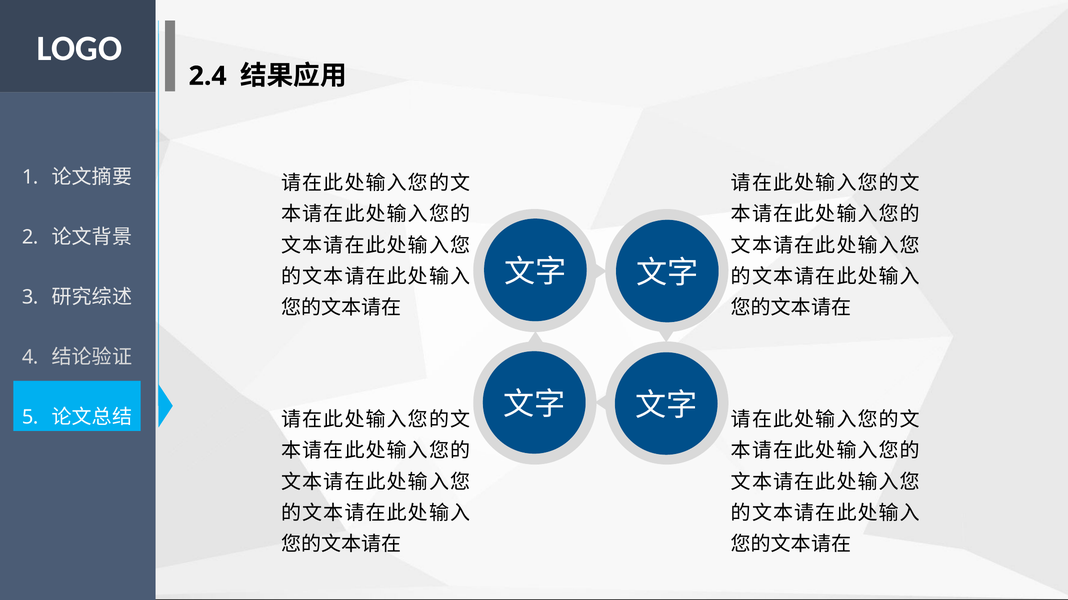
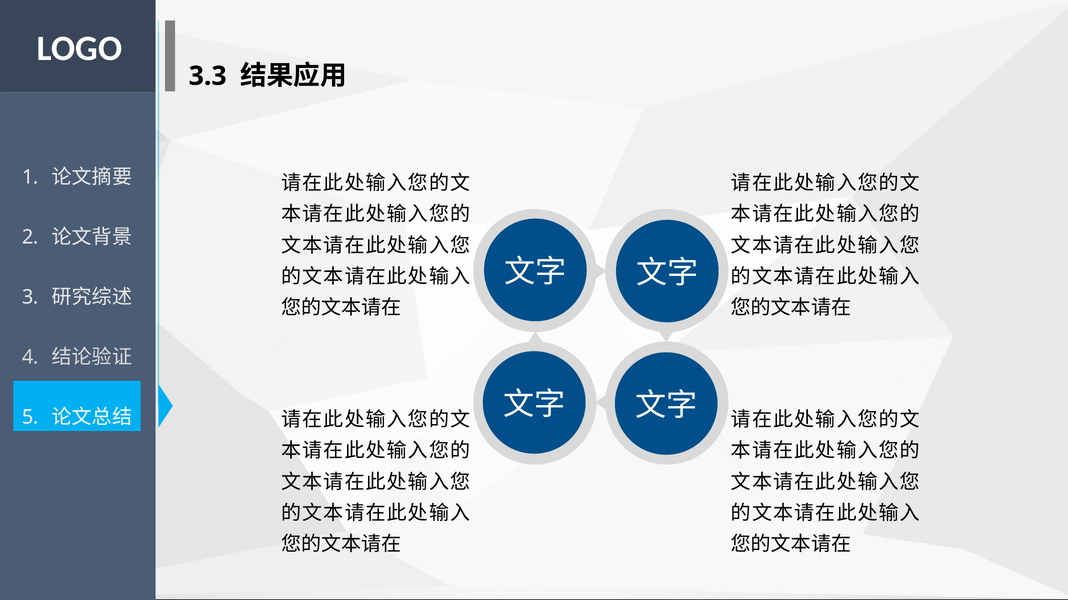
2.4: 2.4 -> 3.3
